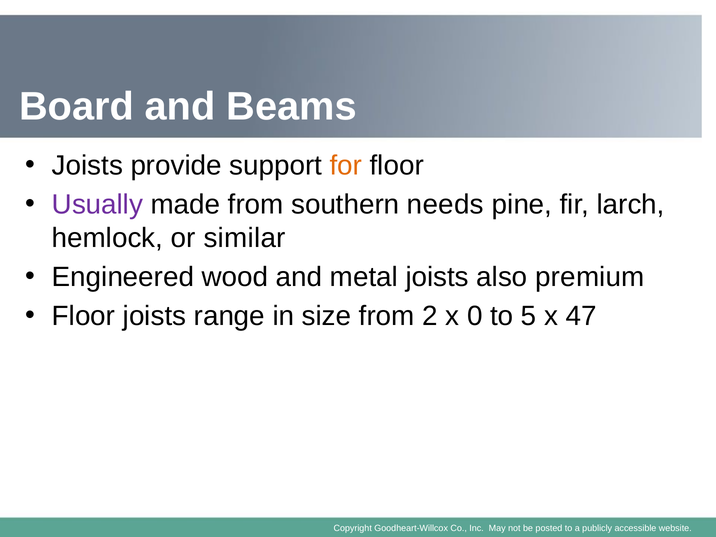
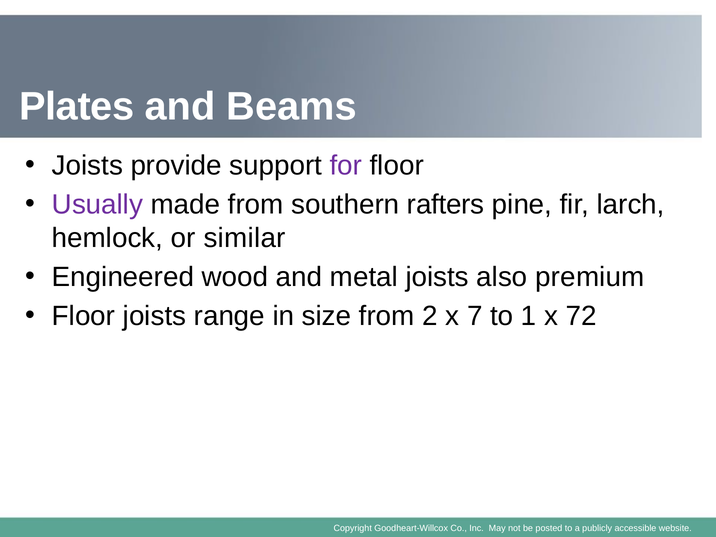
Board: Board -> Plates
for colour: orange -> purple
needs: needs -> rafters
0: 0 -> 7
5: 5 -> 1
47: 47 -> 72
